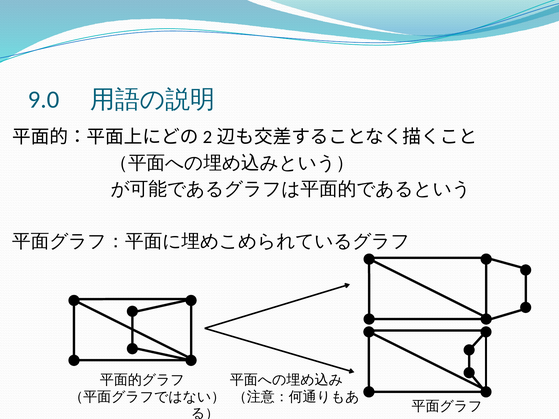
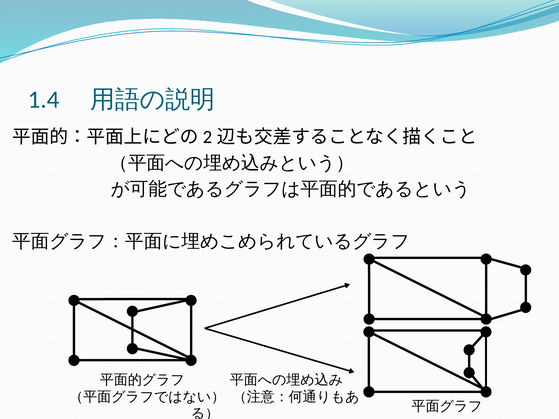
9.0: 9.0 -> 1.4
